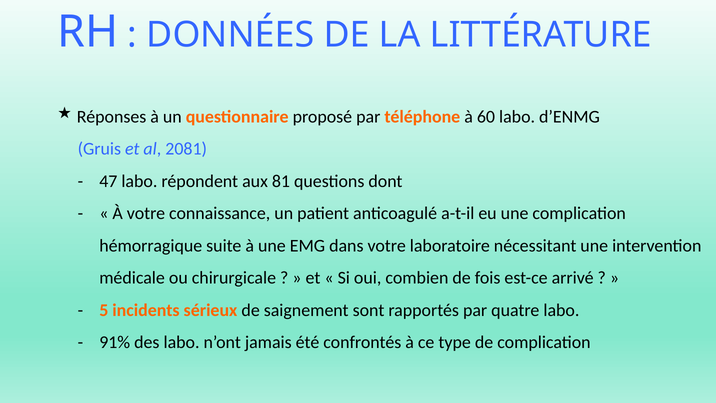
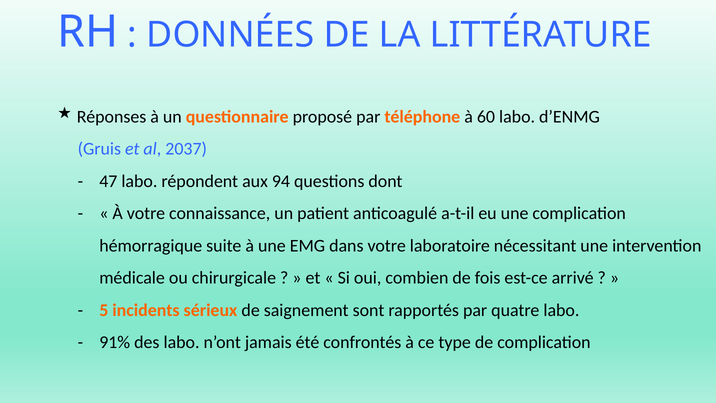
2081: 2081 -> 2037
81: 81 -> 94
